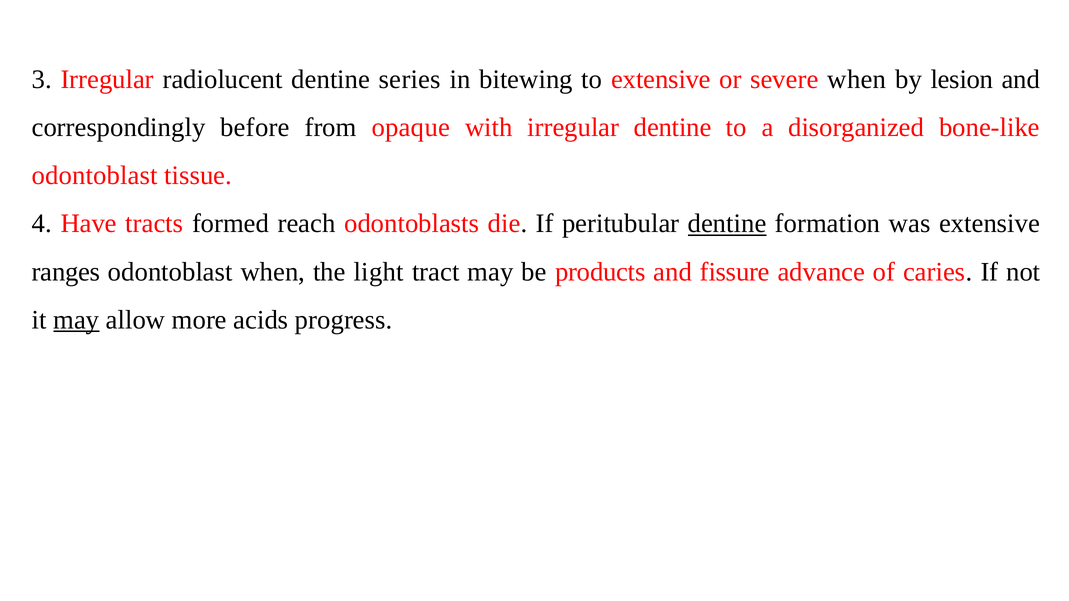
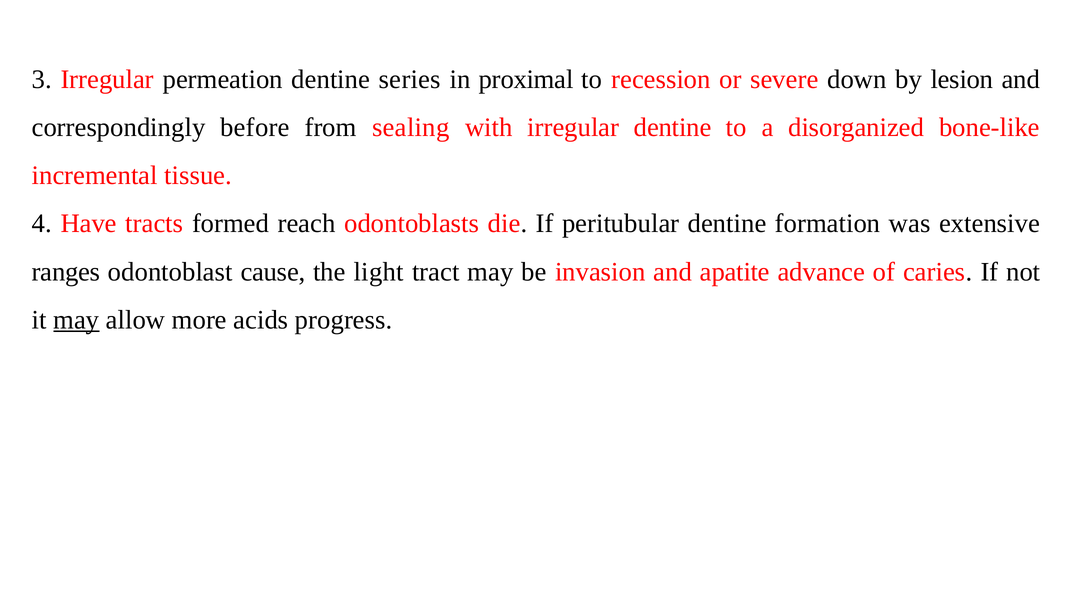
radiolucent: radiolucent -> permeation
bitewing: bitewing -> proximal
to extensive: extensive -> recession
severe when: when -> down
opaque: opaque -> sealing
odontoblast at (95, 176): odontoblast -> incremental
dentine at (727, 224) underline: present -> none
odontoblast when: when -> cause
products: products -> invasion
fissure: fissure -> apatite
